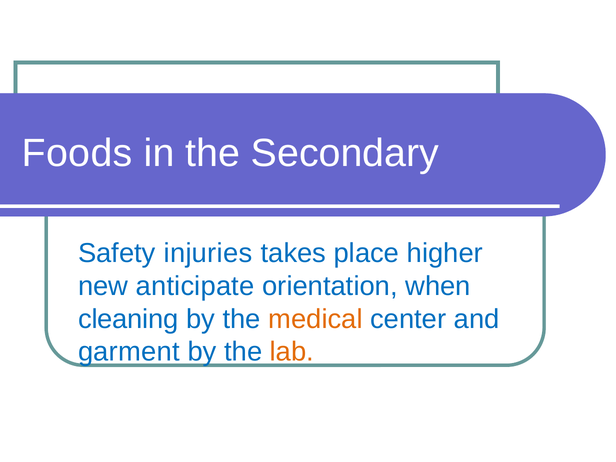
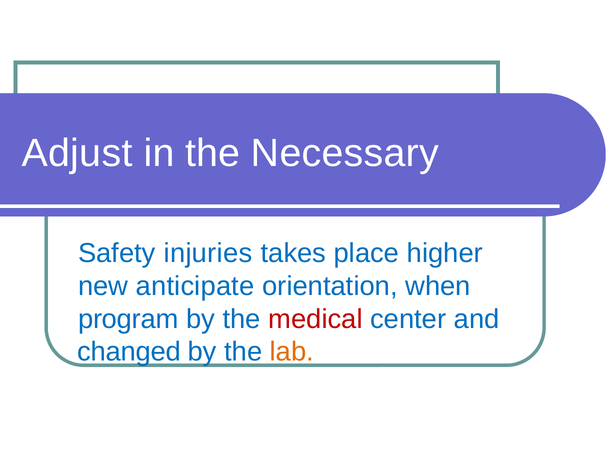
Foods: Foods -> Adjust
Secondary: Secondary -> Necessary
cleaning: cleaning -> program
medical colour: orange -> red
garment: garment -> changed
